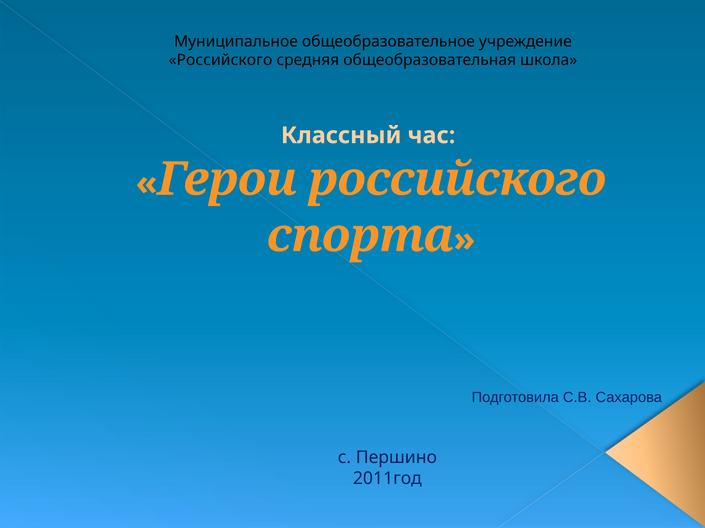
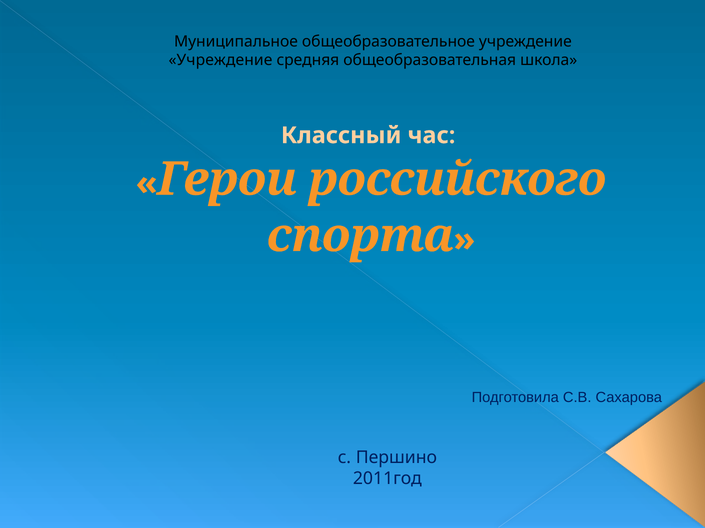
Российского at (220, 60): Российского -> Учреждение
